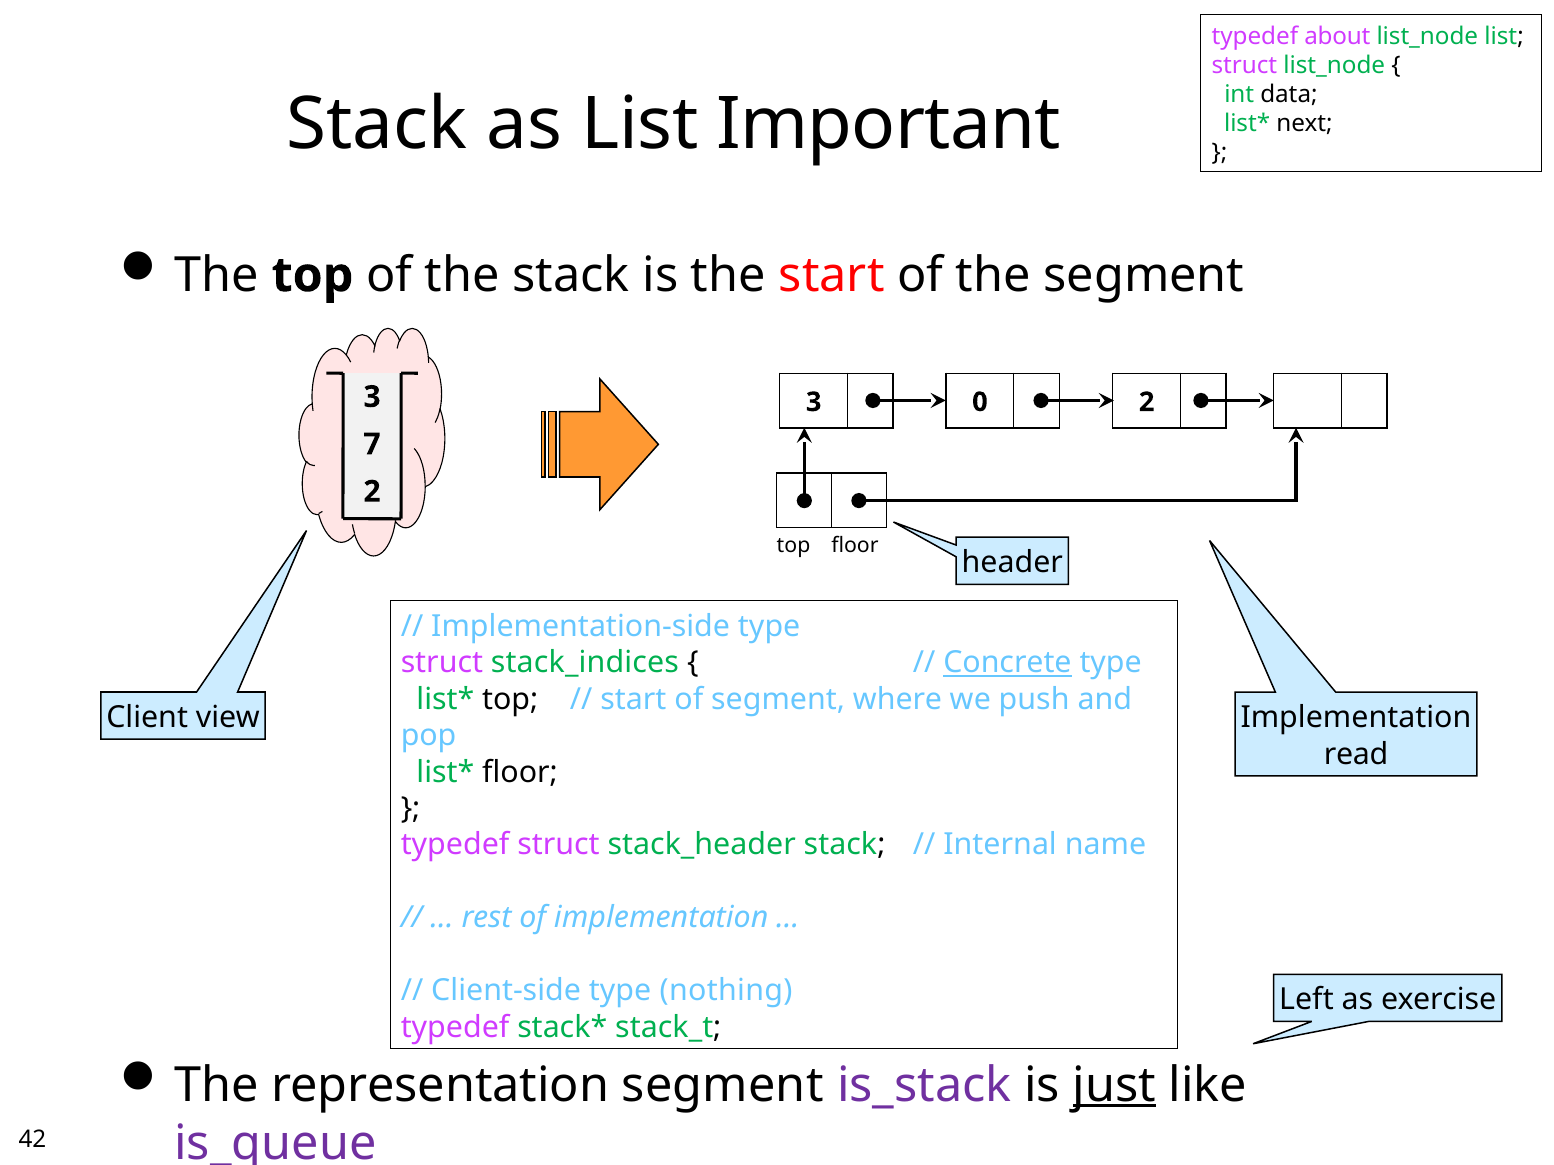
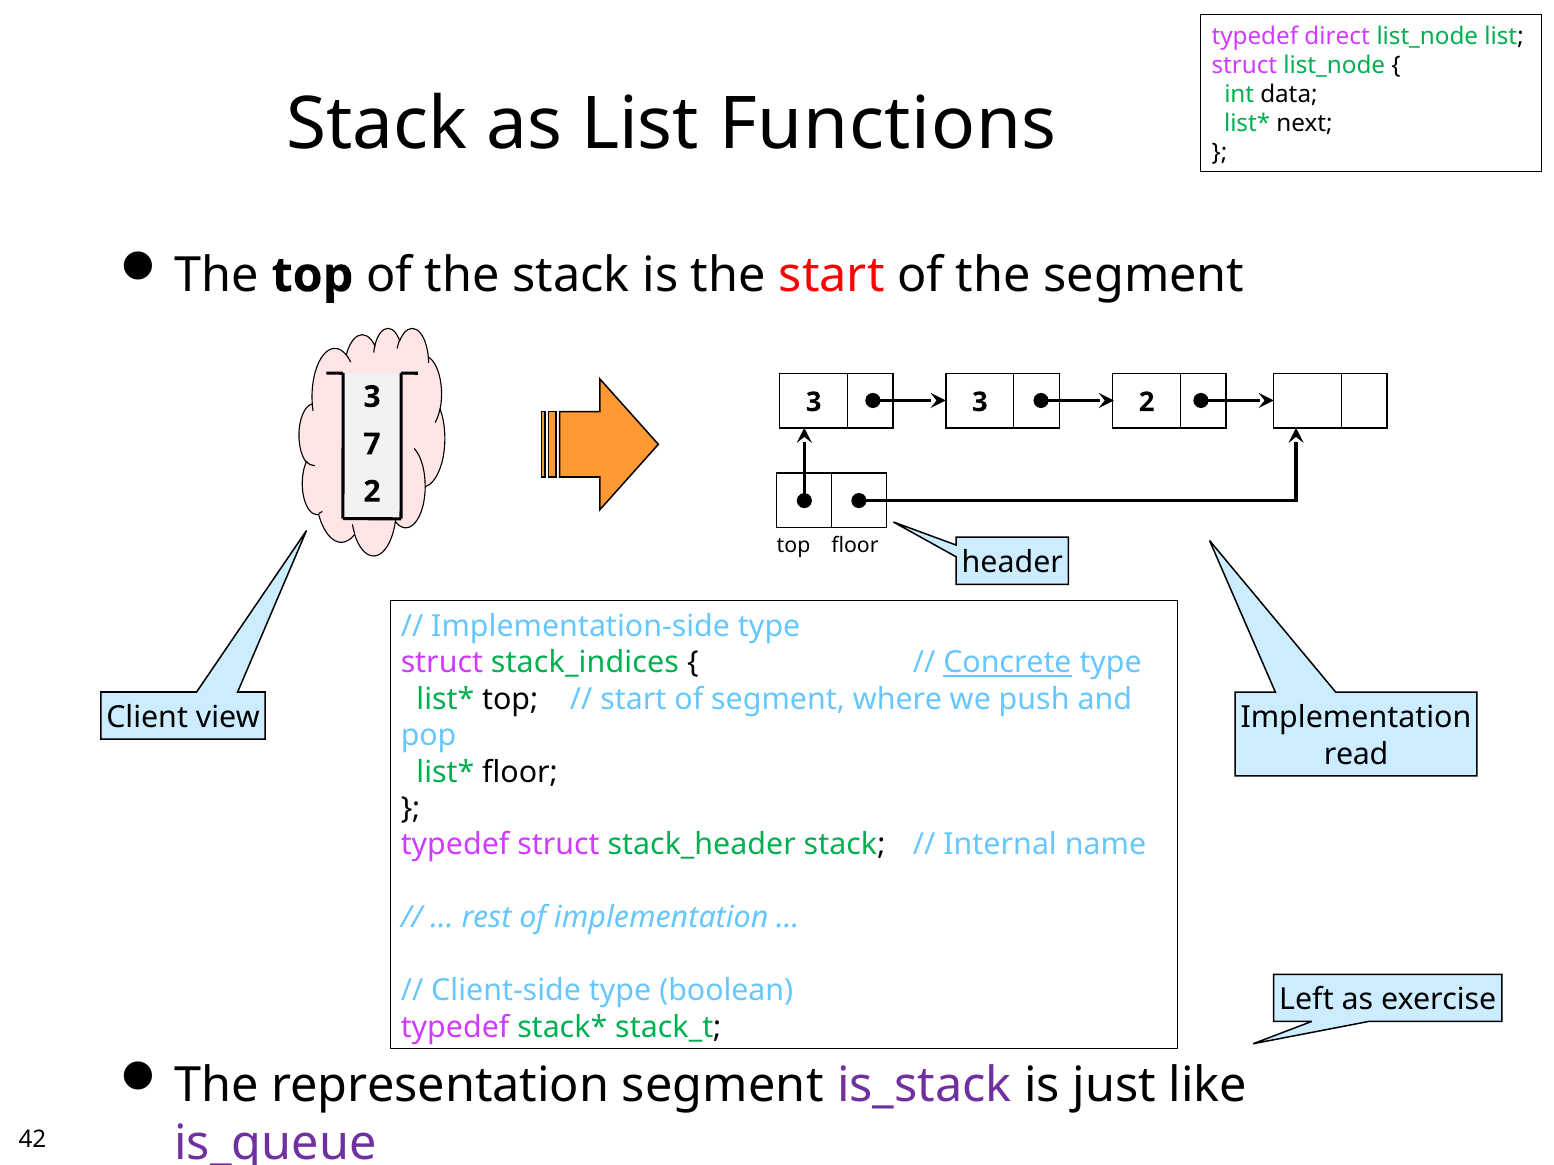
about: about -> direct
Important: Important -> Functions
3 0: 0 -> 3
nothing: nothing -> boolean
just underline: present -> none
